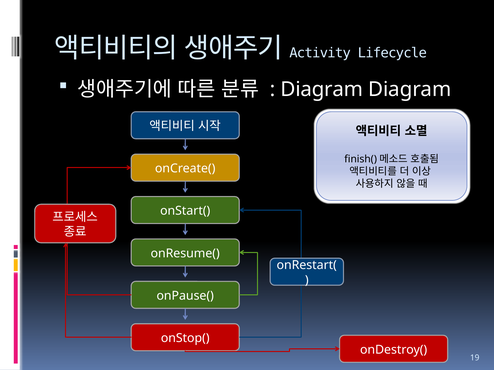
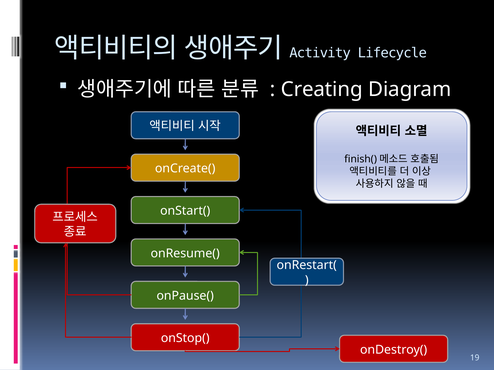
Diagram at (322, 90): Diagram -> Creating
